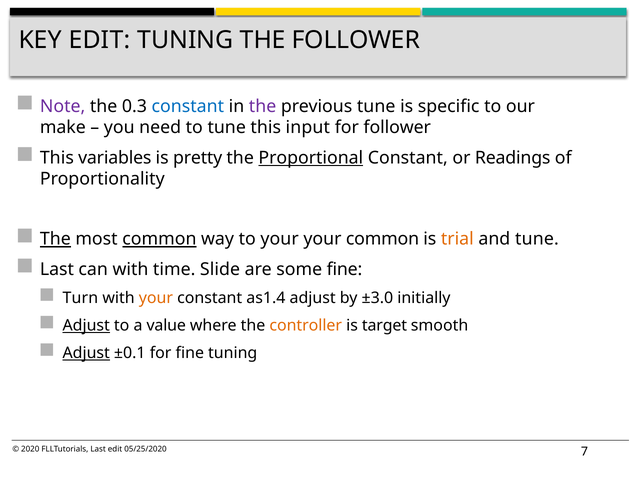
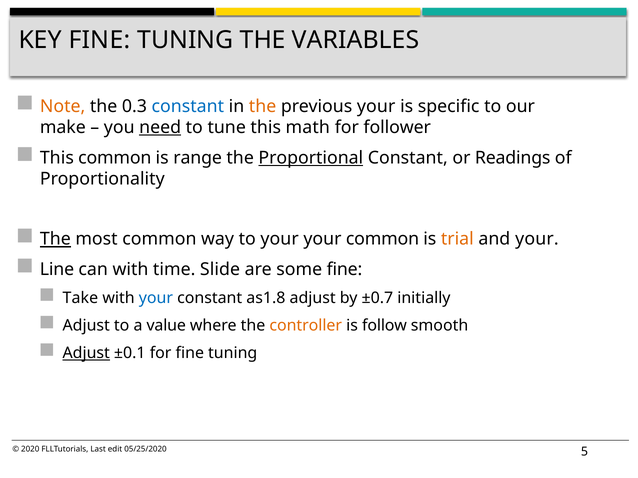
KEY EDIT: EDIT -> FINE
THE FOLLOWER: FOLLOWER -> VARIABLES
Note colour: purple -> orange
the at (263, 106) colour: purple -> orange
previous tune: tune -> your
need underline: none -> present
input: input -> math
This variables: variables -> common
pretty: pretty -> range
common at (159, 239) underline: present -> none
and tune: tune -> your
Last at (57, 270): Last -> Line
Turn: Turn -> Take
your at (156, 298) colour: orange -> blue
as1.4: as1.4 -> as1.8
±3.0: ±3.0 -> ±0.7
Adjust at (86, 326) underline: present -> none
target: target -> follow
7: 7 -> 5
